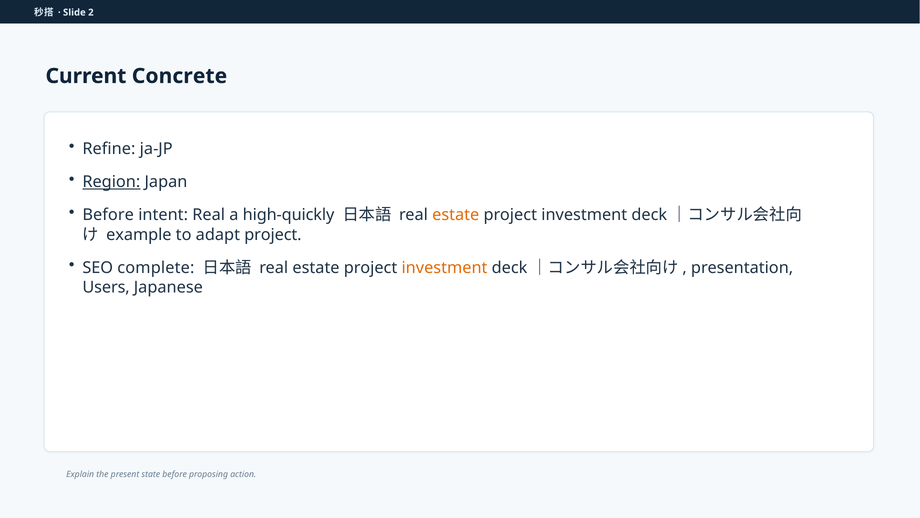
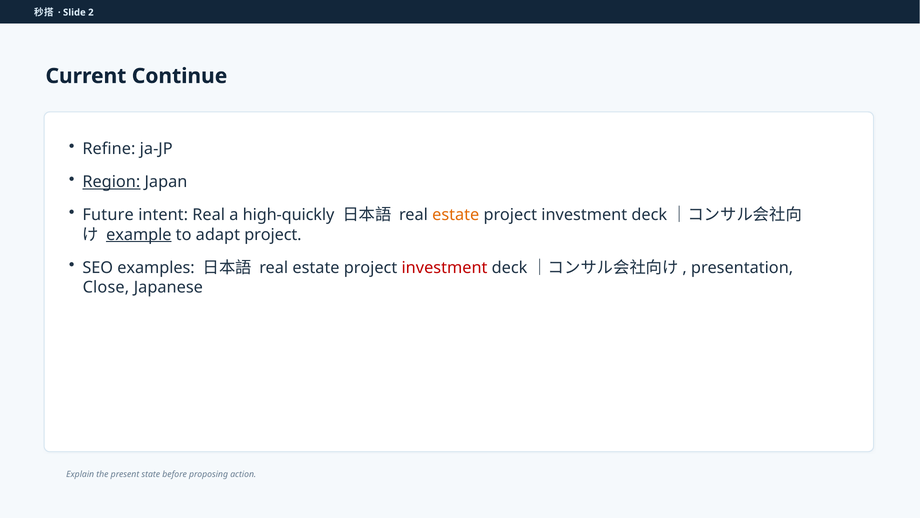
Concrete: Concrete -> Continue
Before at (108, 215): Before -> Future
example underline: none -> present
complete: complete -> examples
investment at (445, 267) colour: orange -> red
Users: Users -> Close
